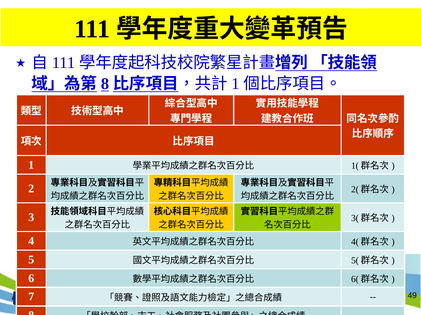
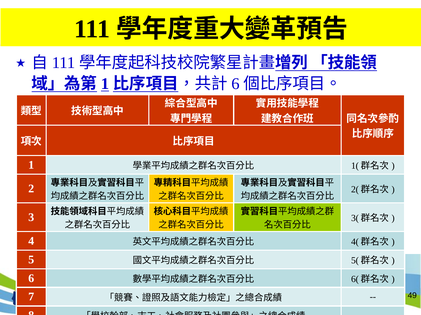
8 at (105, 84): 8 -> 1
1 at (235, 84): 1 -> 6
